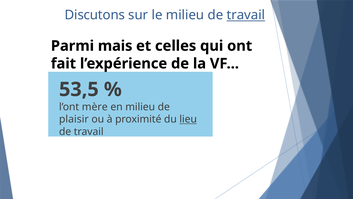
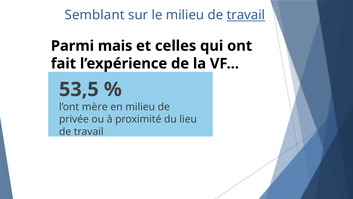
Discutons: Discutons -> Semblant
plaisir: plaisir -> privée
lieu underline: present -> none
